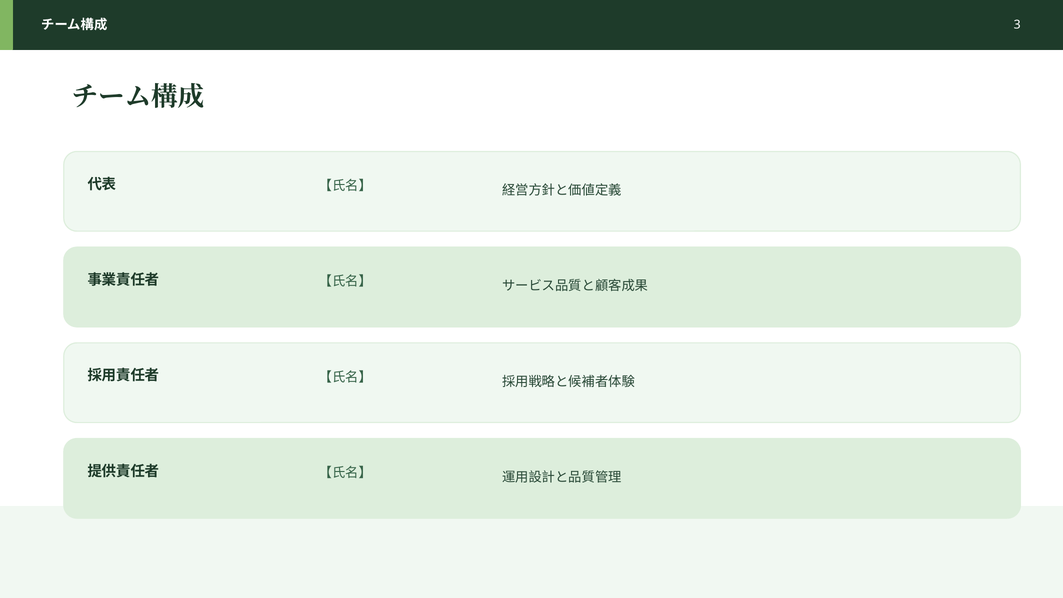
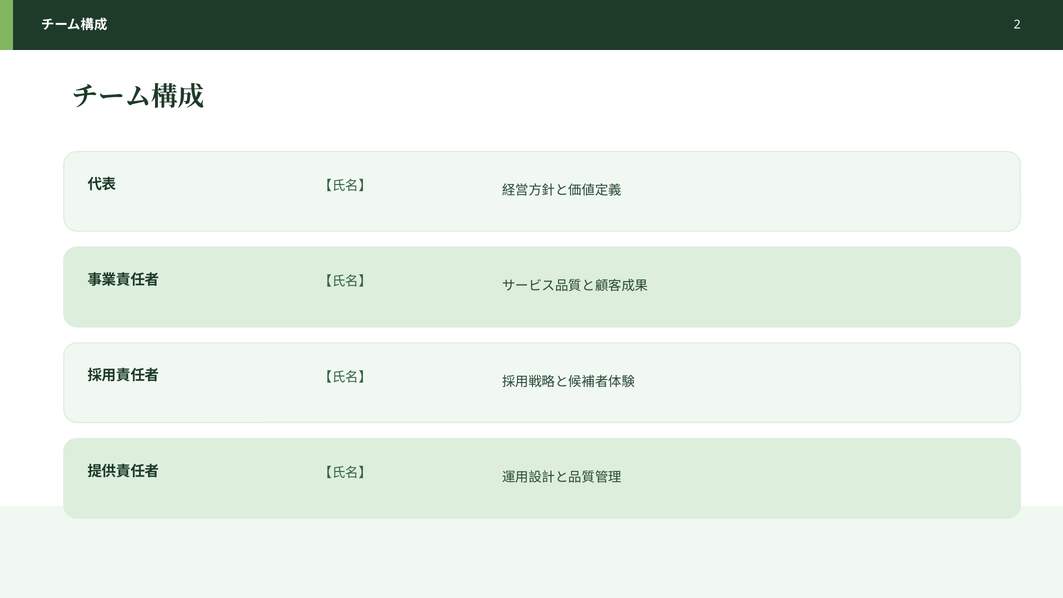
3: 3 -> 2
